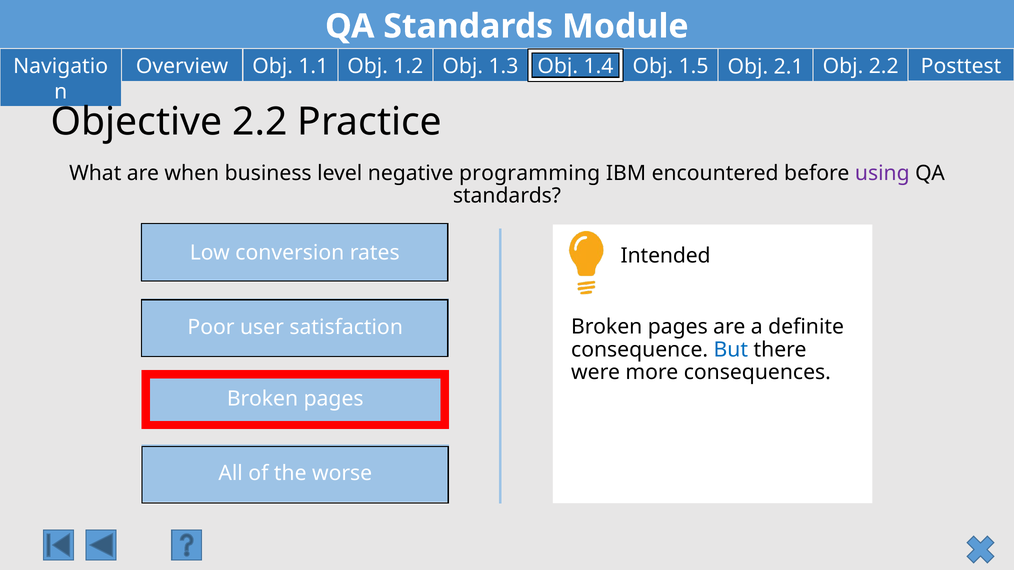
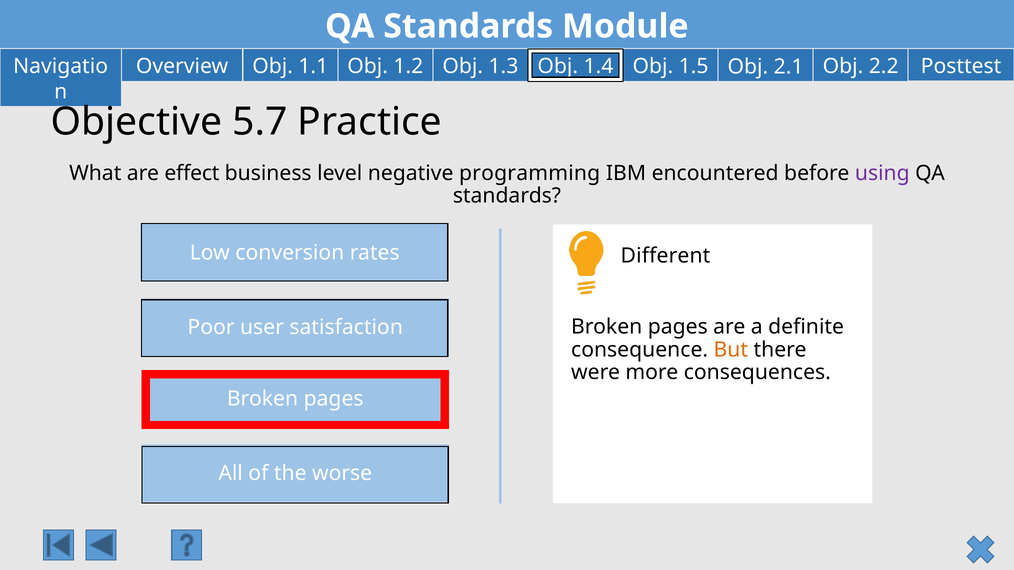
Objective 2.2: 2.2 -> 5.7
when: when -> effect
Intended: Intended -> Different
But colour: blue -> orange
